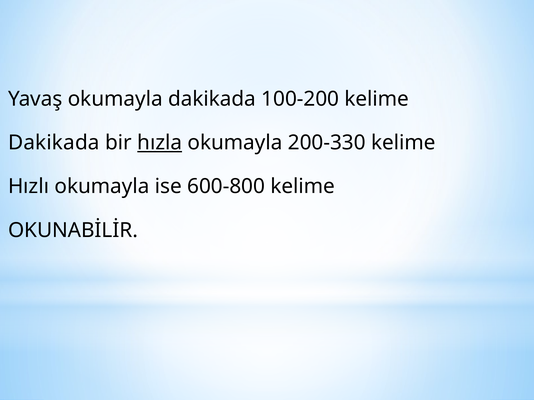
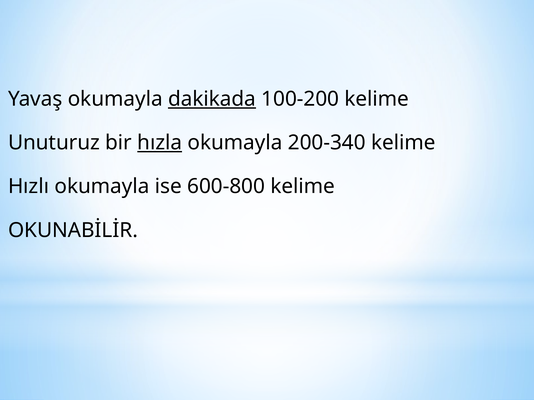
dakikada at (212, 99) underline: none -> present
Dakikada at (54, 143): Dakikada -> Unuturuz
200-330: 200-330 -> 200-340
